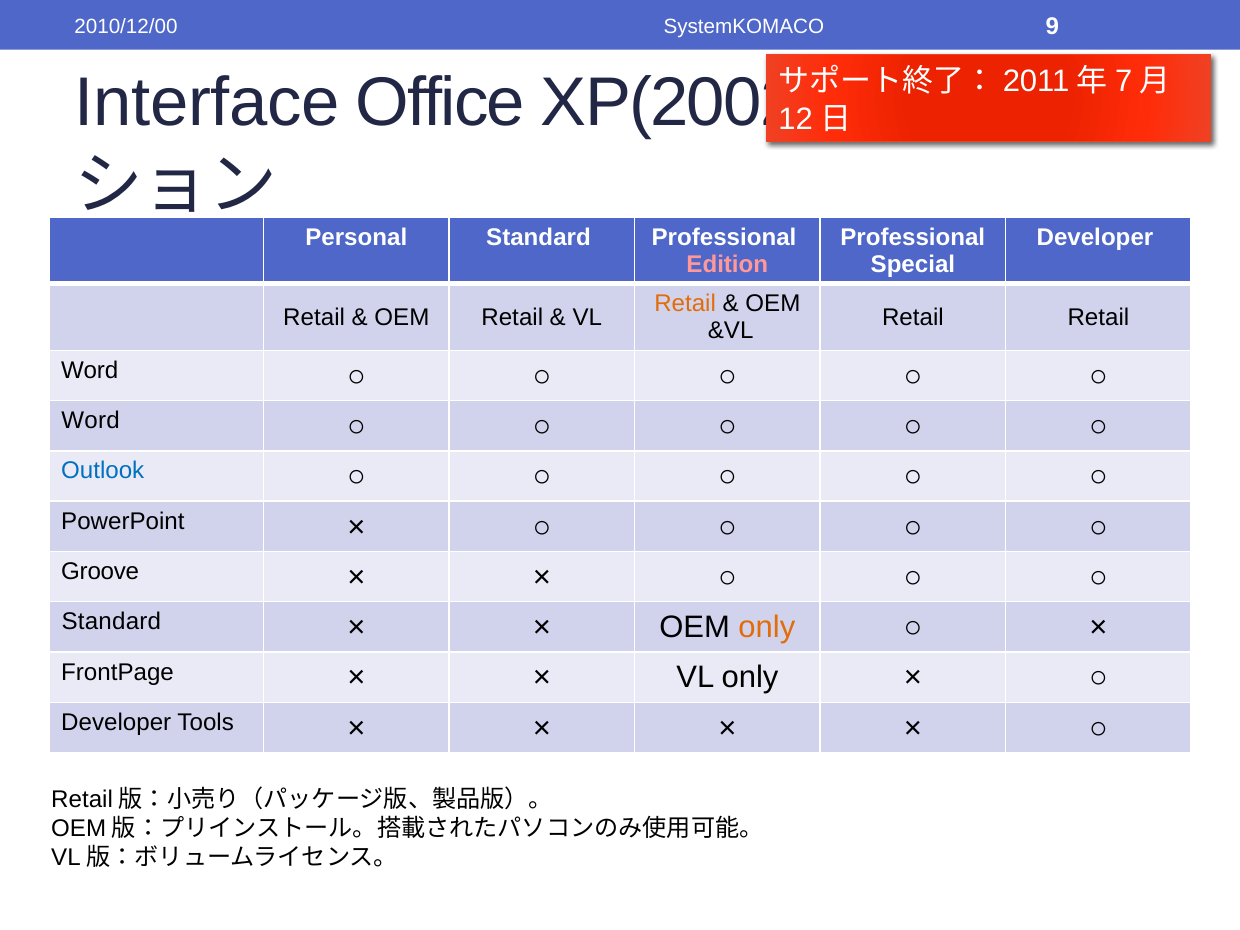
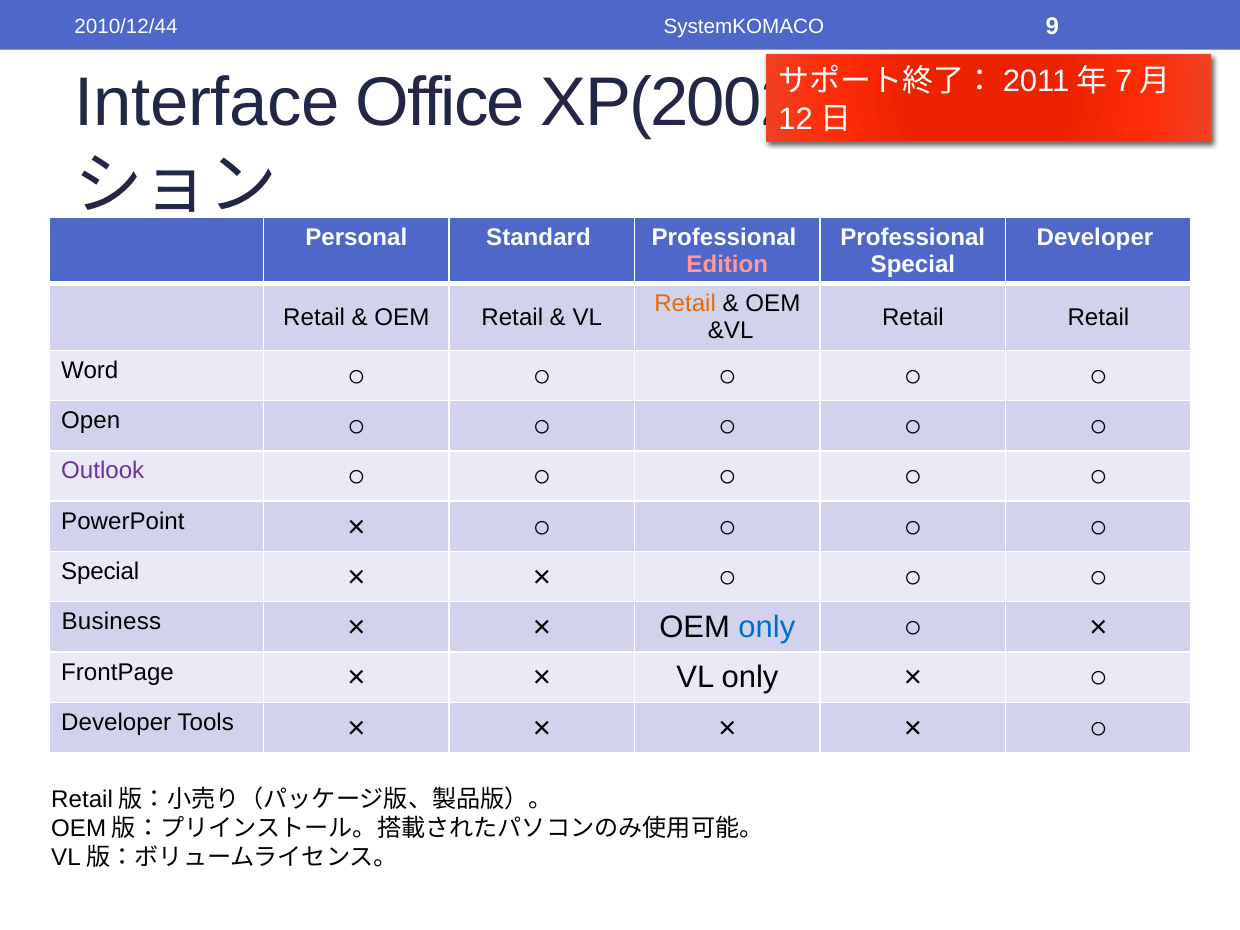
2010/12/00: 2010/12/00 -> 2010/12/44
Word at (91, 421): Word -> Open
Outlook colour: blue -> purple
Groove at (100, 572): Groove -> Special
Standard at (111, 622): Standard -> Business
only at (767, 627) colour: orange -> blue
